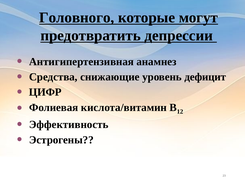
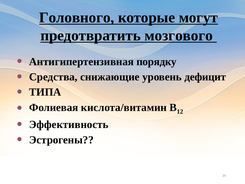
депрессии: депрессии -> мозгового
анамнез: анамнез -> порядку
ЦИФР: ЦИФР -> ТИПА
